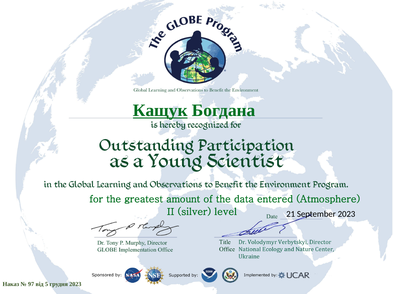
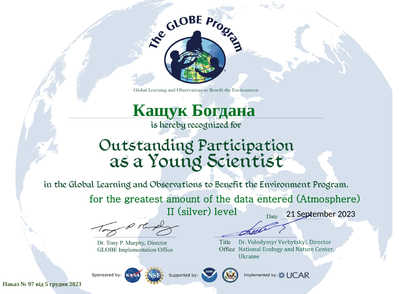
Кащук underline: present -> none
